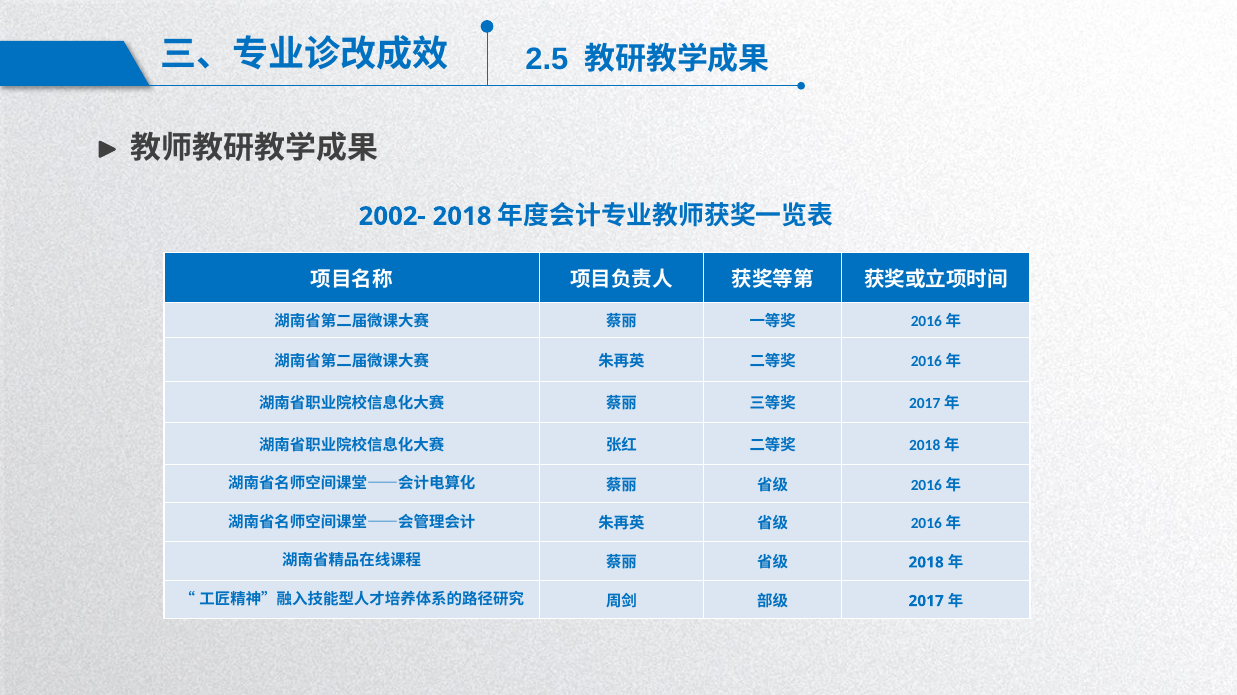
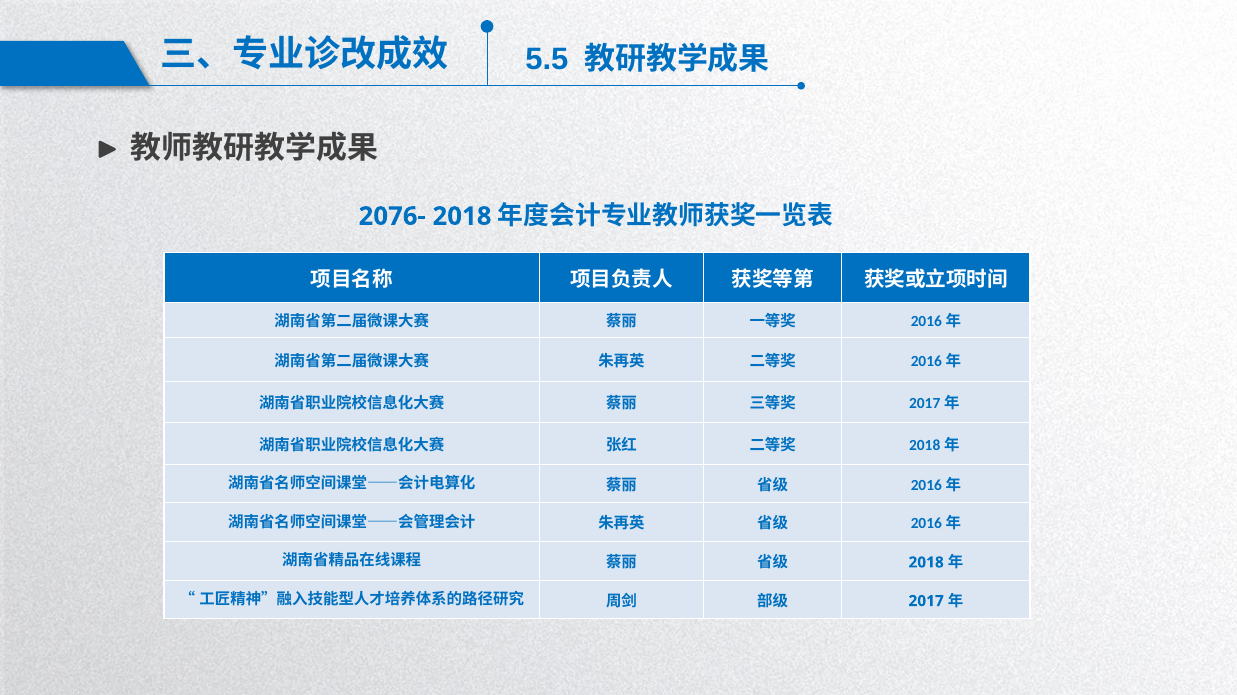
2.5: 2.5 -> 5.5
2002-: 2002- -> 2076-
